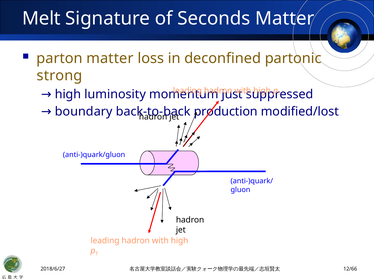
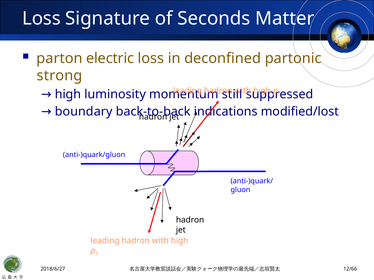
Melt at (41, 18): Melt -> Loss
parton matter: matter -> electric
just: just -> still
production: production -> indications
